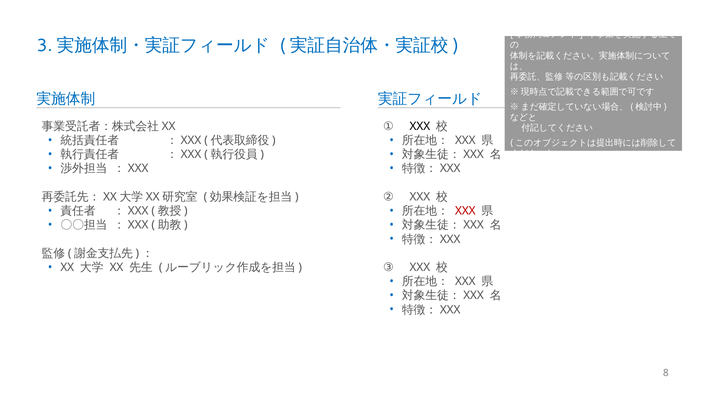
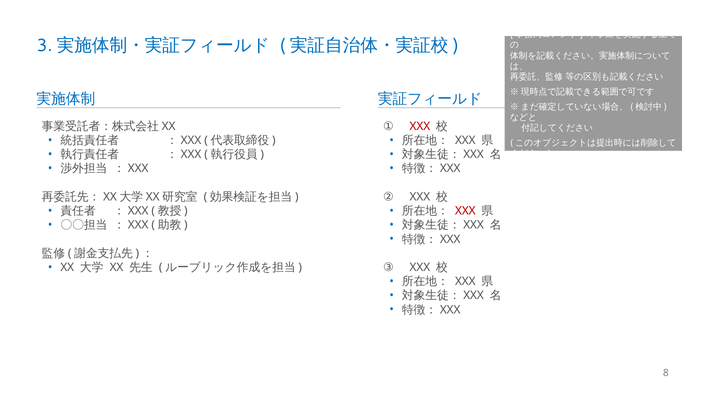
XXX at (420, 126) colour: black -> red
